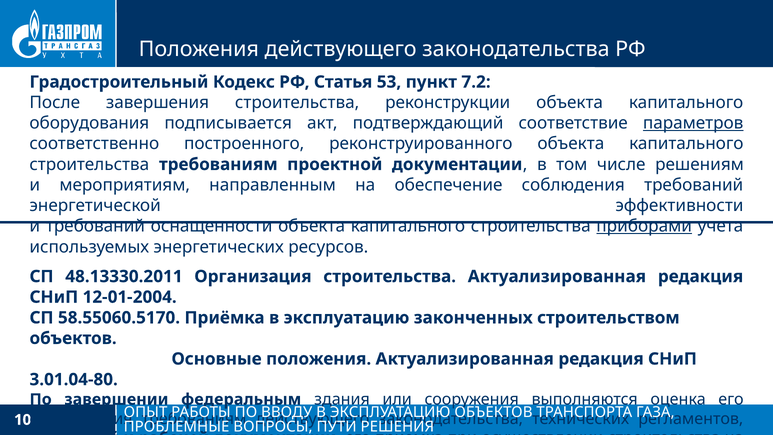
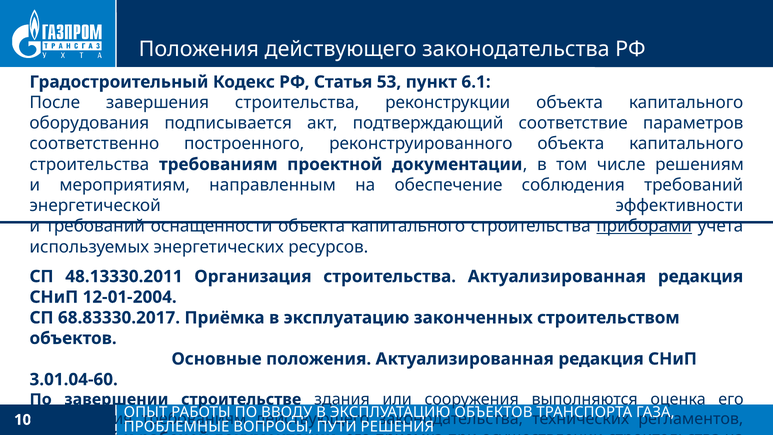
7.2: 7.2 -> 6.1
параметров underline: present -> none
58.55060.5170: 58.55060.5170 -> 68.83330.2017
3.01.04-80: 3.01.04-80 -> 3.01.04-60
федеральным: федеральным -> строительстве
